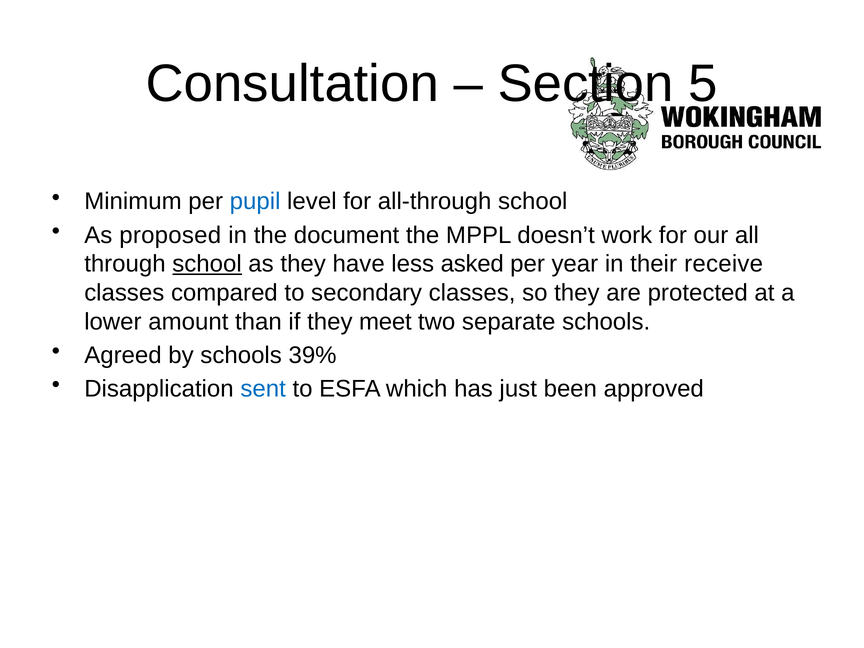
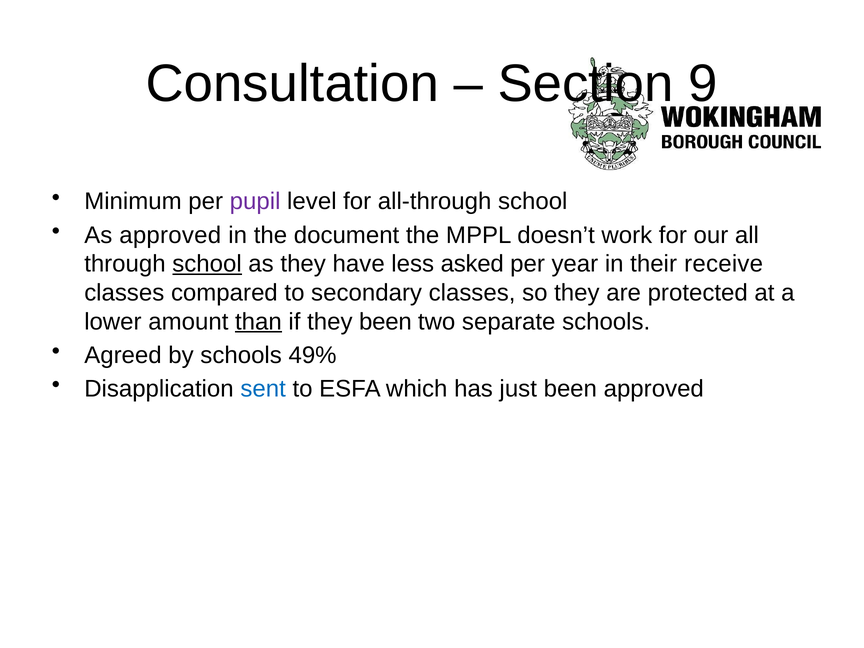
5: 5 -> 9
pupil colour: blue -> purple
As proposed: proposed -> approved
than underline: none -> present
they meet: meet -> been
39%: 39% -> 49%
